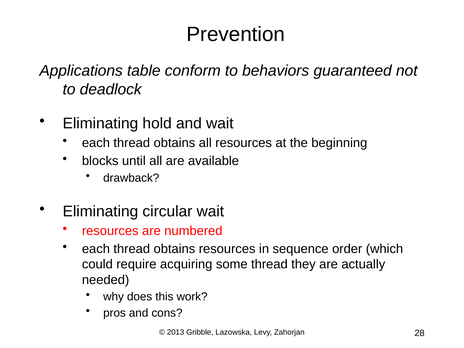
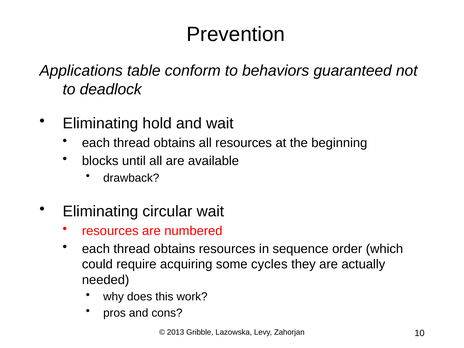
some thread: thread -> cycles
28: 28 -> 10
